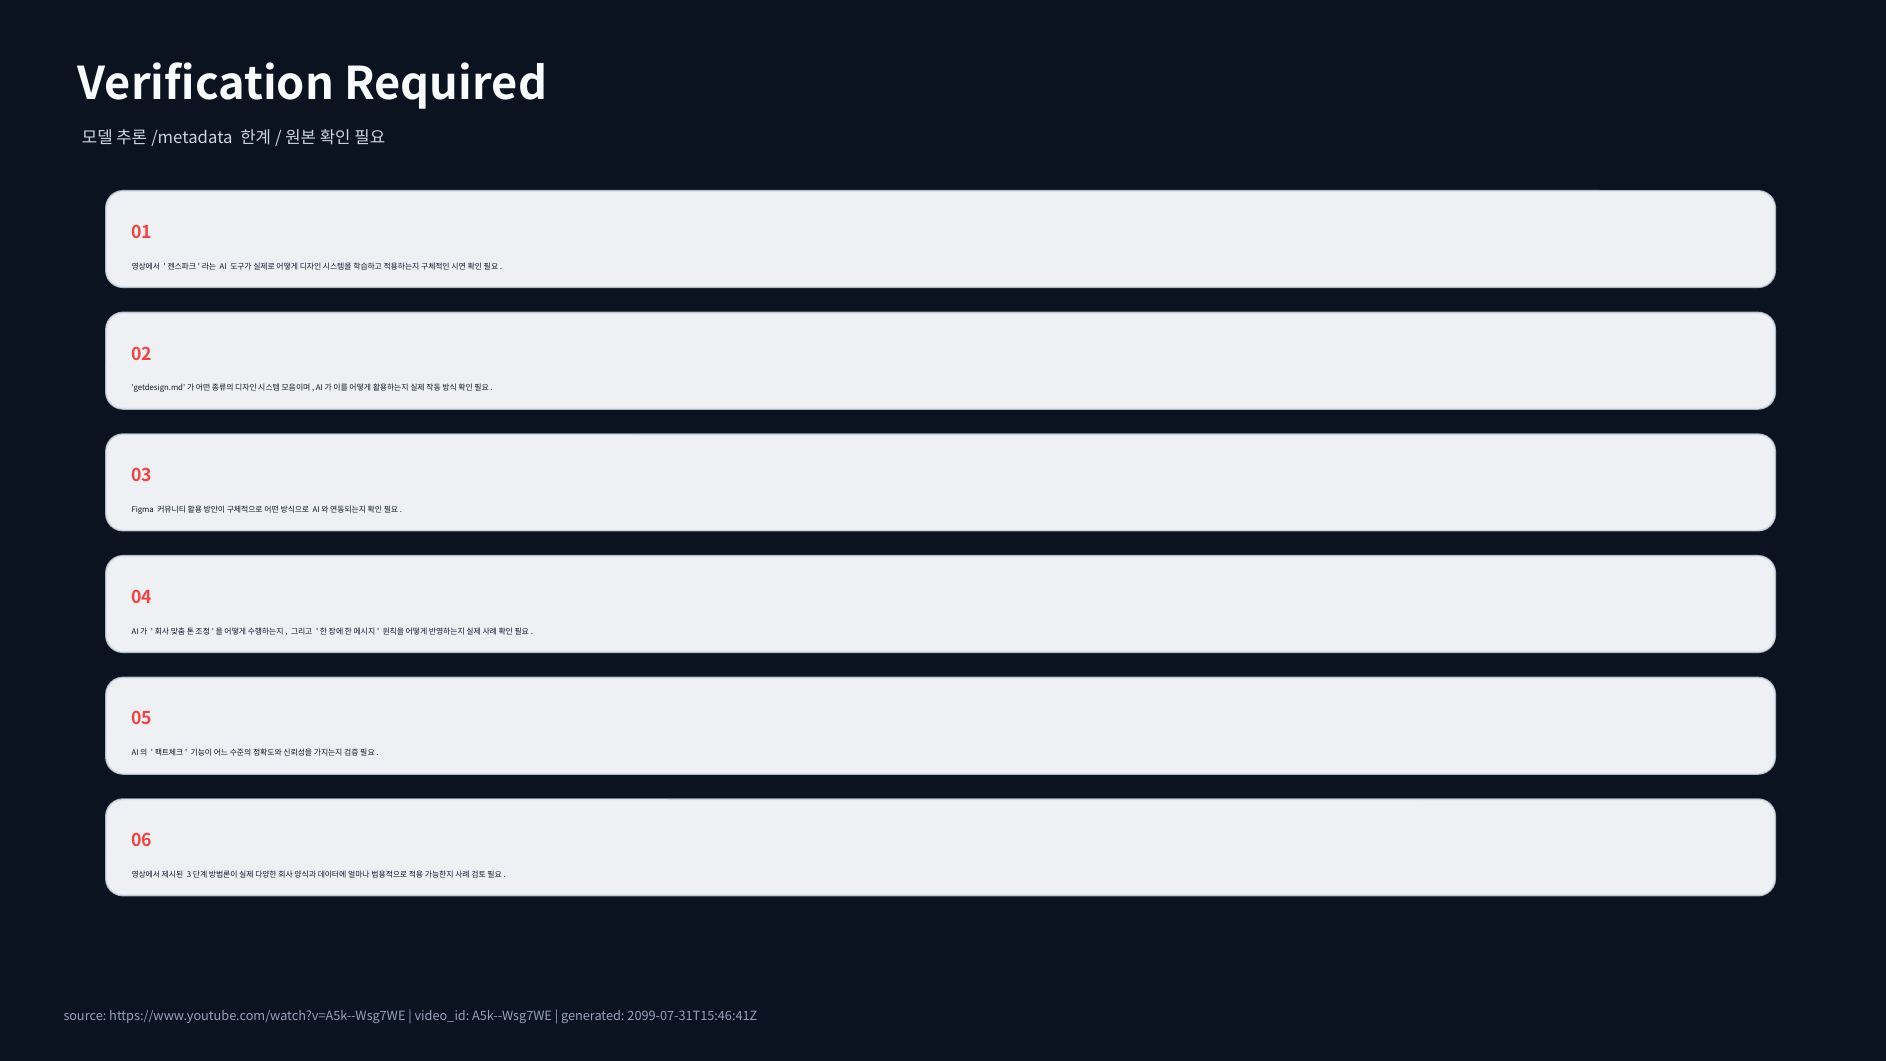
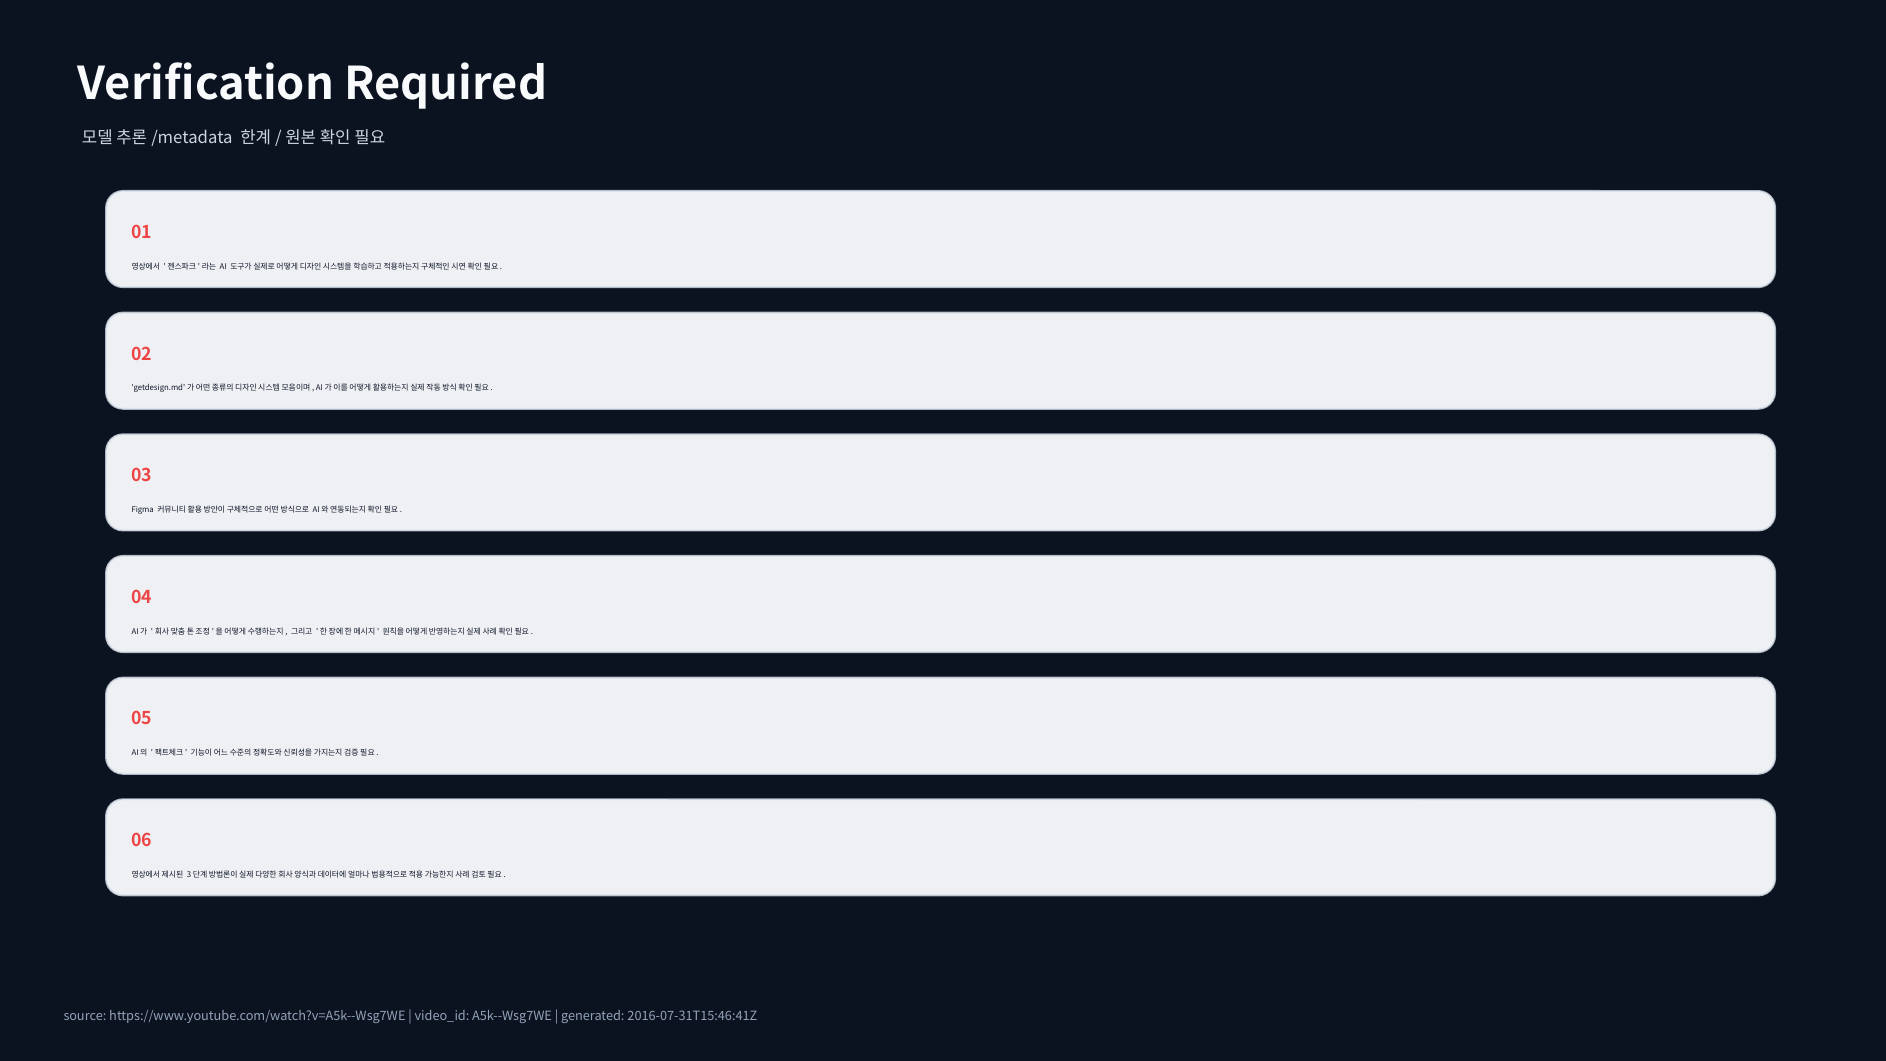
2099-07-31T15:46:41Z: 2099-07-31T15:46:41Z -> 2016-07-31T15:46:41Z
